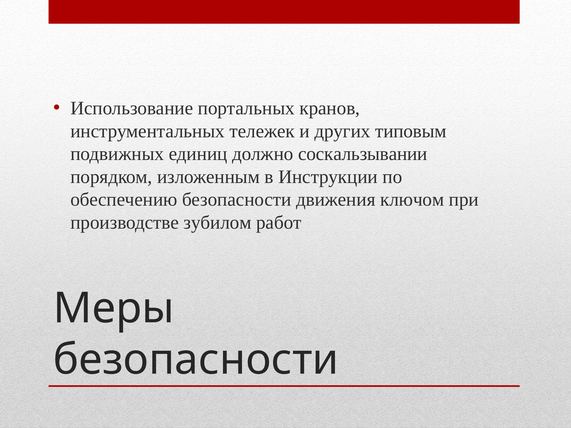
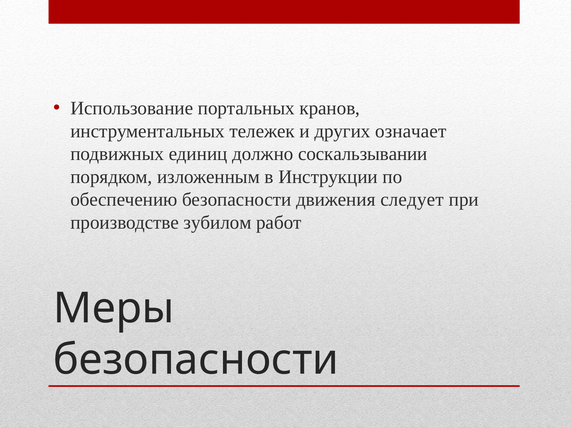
типовым: типовым -> означает
ключом: ключом -> следует
